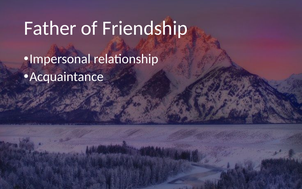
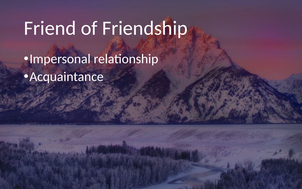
Father: Father -> Friend
